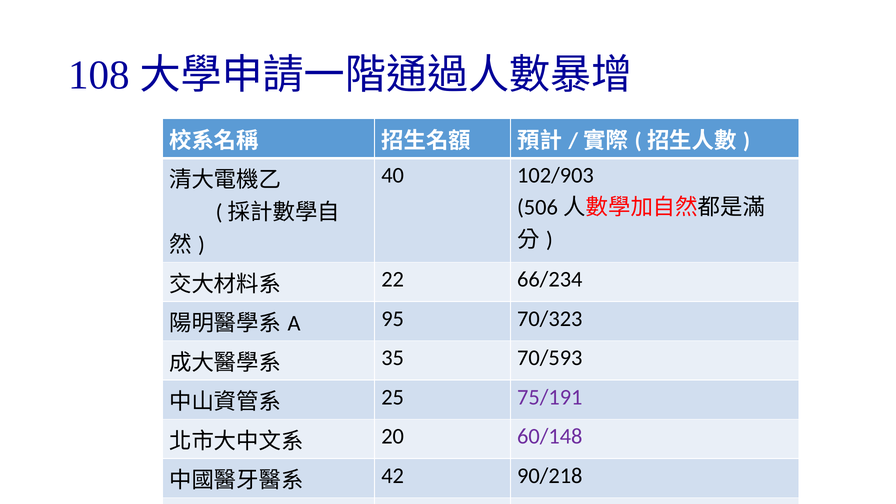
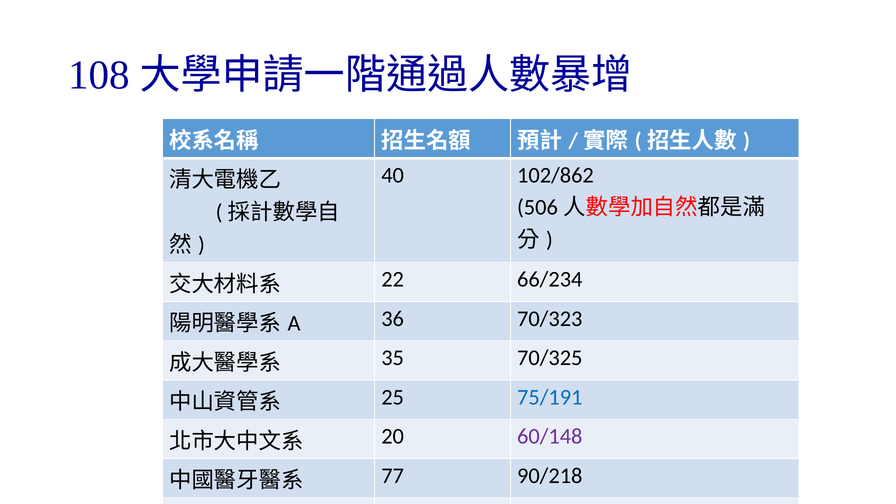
102/903: 102/903 -> 102/862
95: 95 -> 36
70/593: 70/593 -> 70/325
75/191 colour: purple -> blue
42: 42 -> 77
